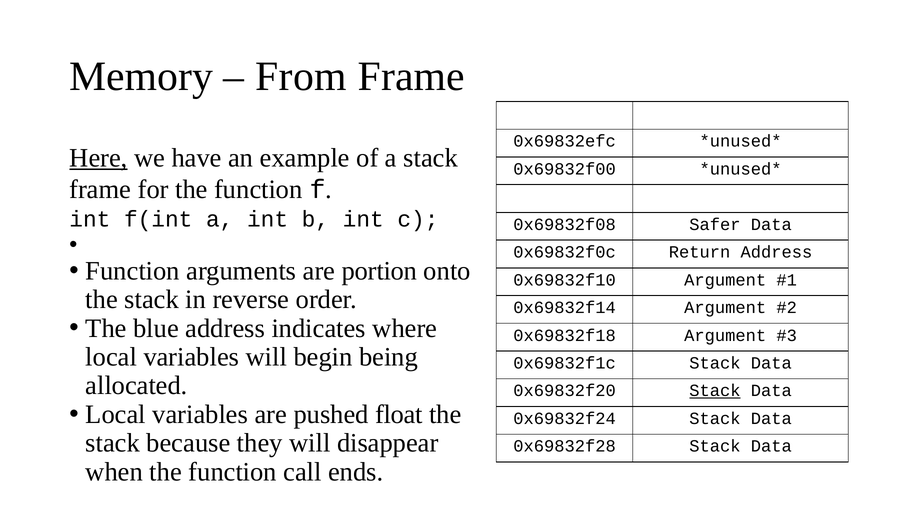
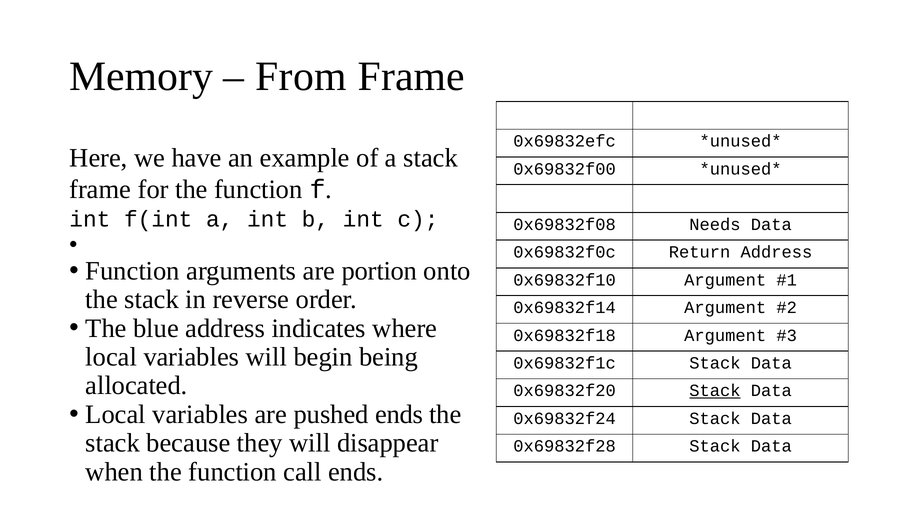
Here underline: present -> none
Safer: Safer -> Needs
pushed float: float -> ends
